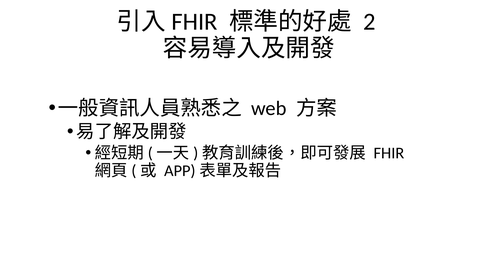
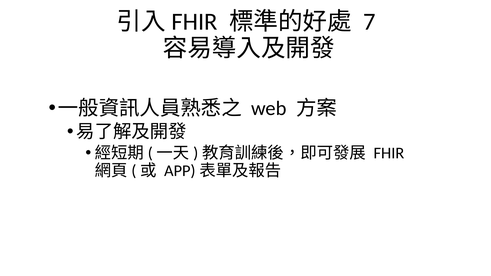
2: 2 -> 7
